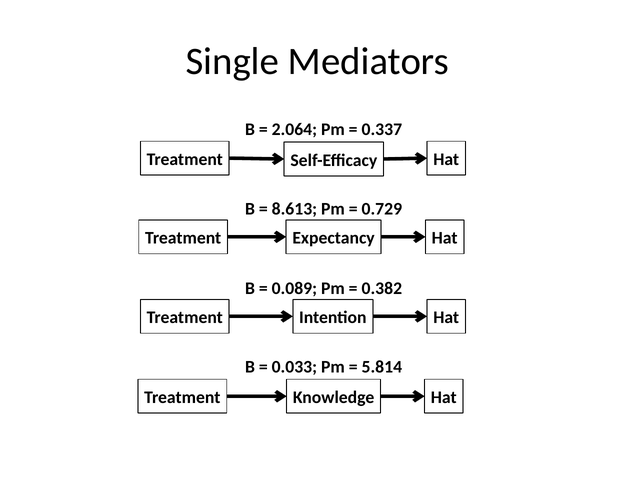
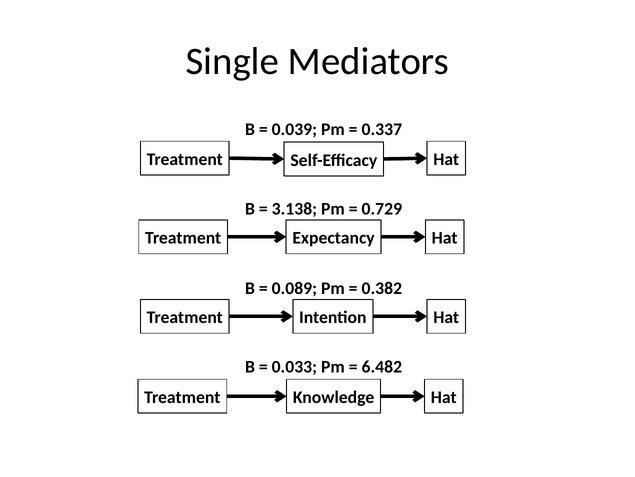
2.064: 2.064 -> 0.039
8.613: 8.613 -> 3.138
5.814: 5.814 -> 6.482
